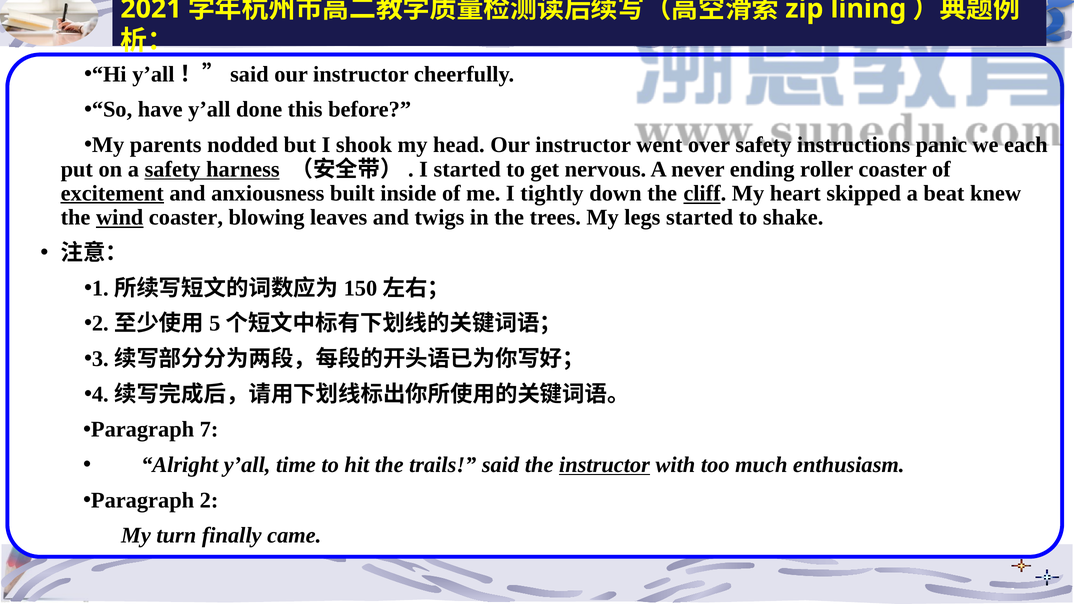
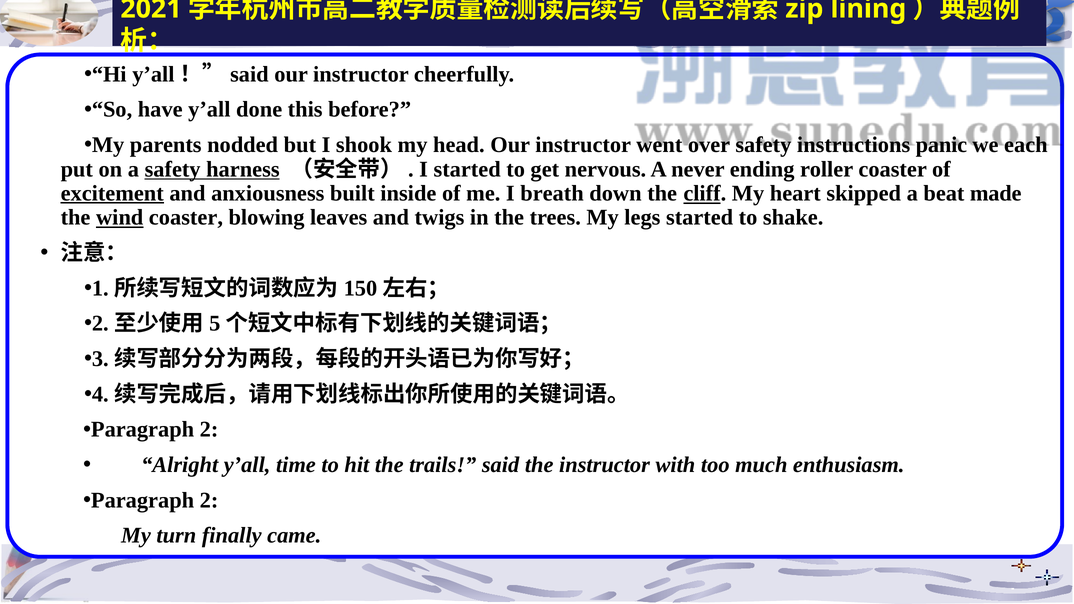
tightly: tightly -> breath
knew: knew -> made
7 at (209, 430): 7 -> 2
instructor at (604, 465) underline: present -> none
